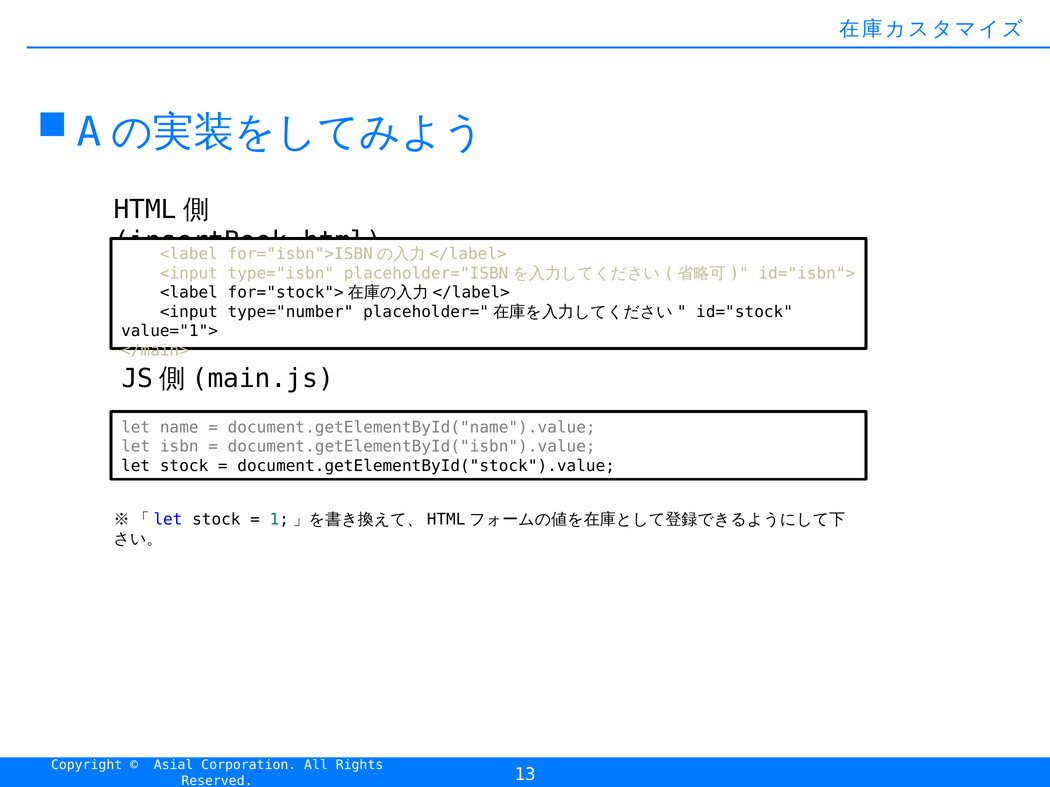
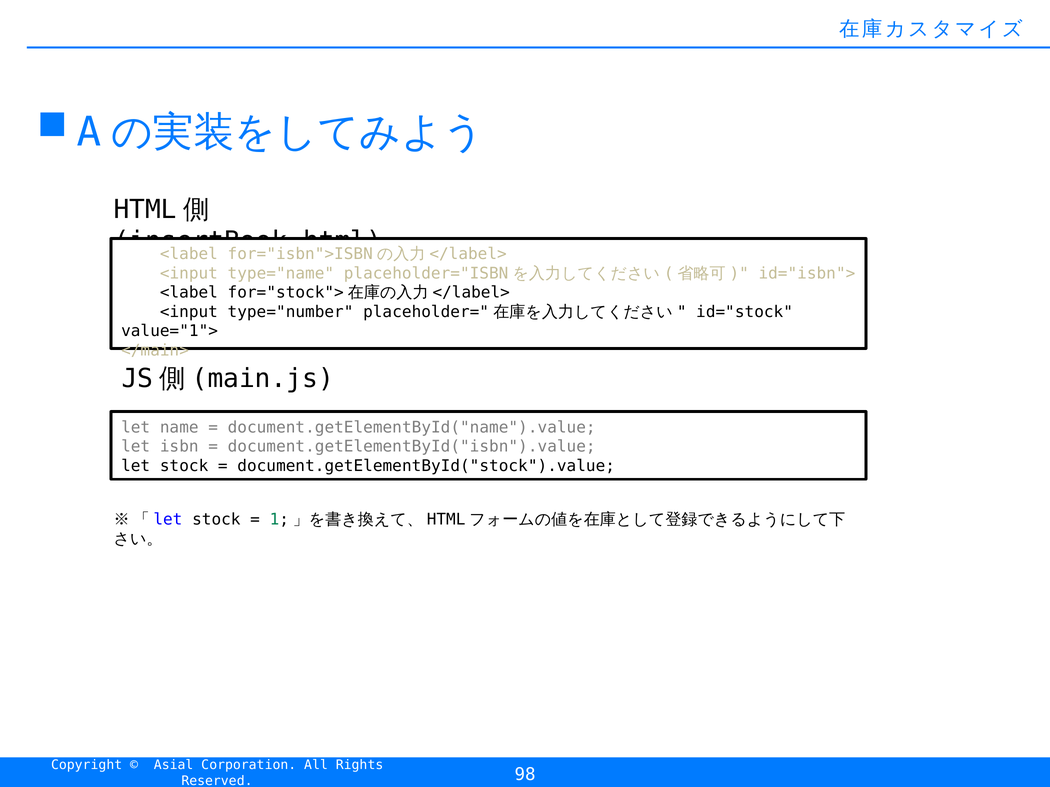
type="isbn: type="isbn -> type="name
13: 13 -> 98
